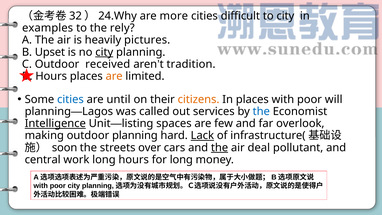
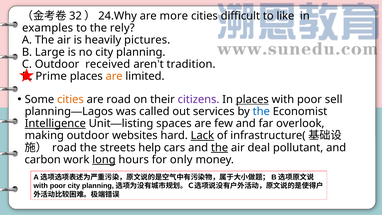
to city: city -> like
Upset: Upset -> Large
city at (104, 52) underline: present -> none
Hours at (51, 76): Hours -> Prime
cities at (70, 99) colour: blue -> orange
are until: until -> road
citizens colour: orange -> purple
places at (252, 99) underline: none -> present
will: will -> sell
outdoor planning: planning -> websites
soon at (65, 148): soon -> road
over: over -> help
central: central -> carbon
long at (104, 160) underline: none -> present
for long: long -> only
